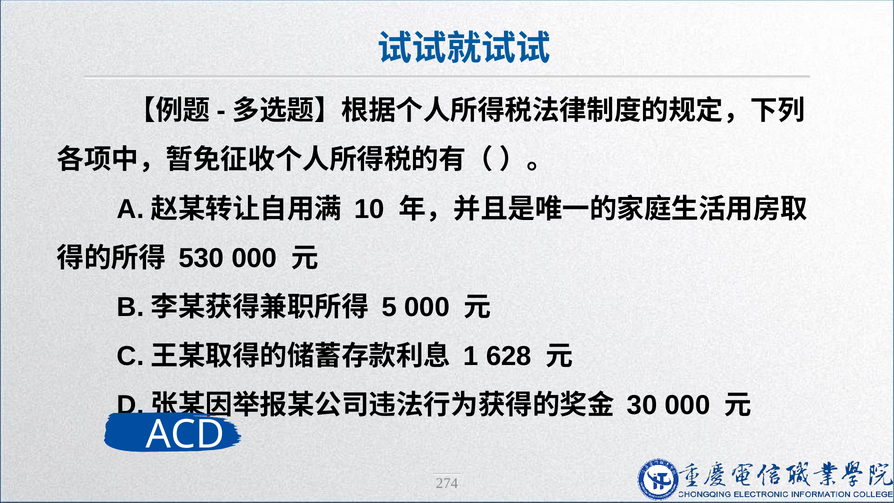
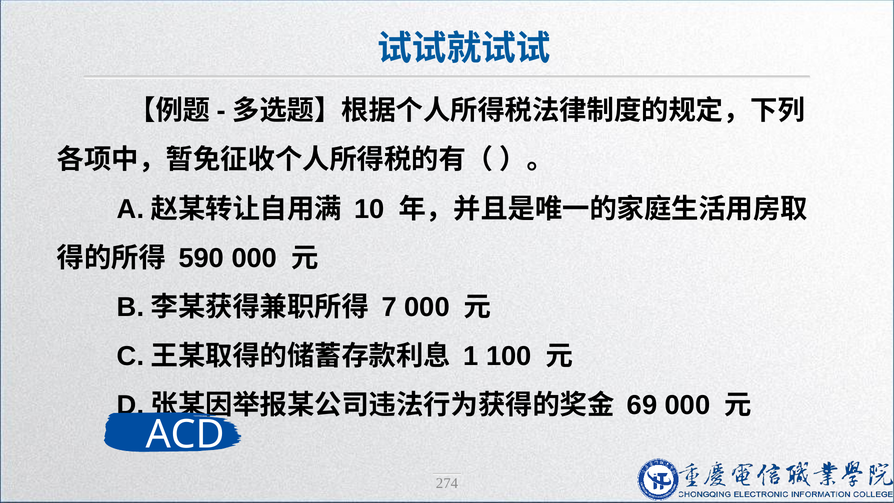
530: 530 -> 590
5: 5 -> 7
628: 628 -> 100
30: 30 -> 69
